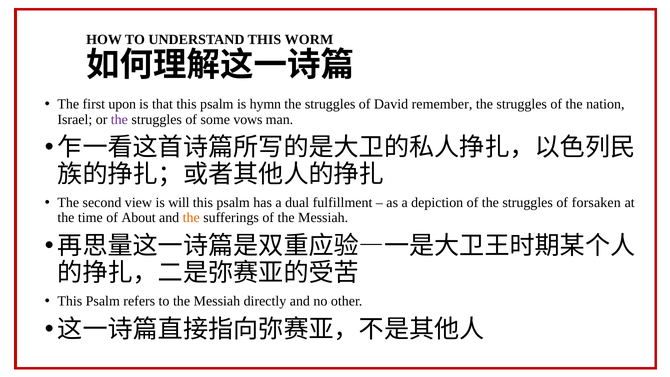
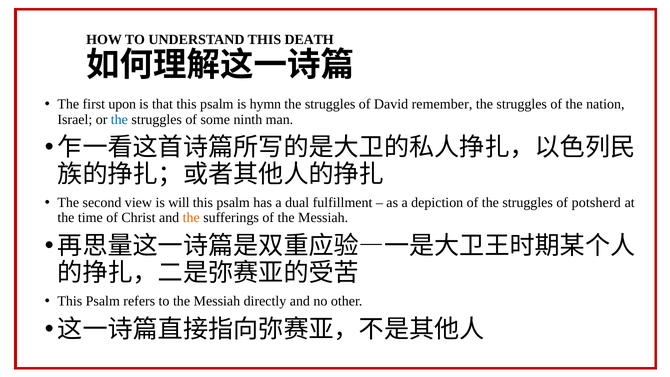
WORM: WORM -> DEATH
the at (119, 119) colour: purple -> blue
vows: vows -> ninth
forsaken: forsaken -> potsherd
About: About -> Christ
